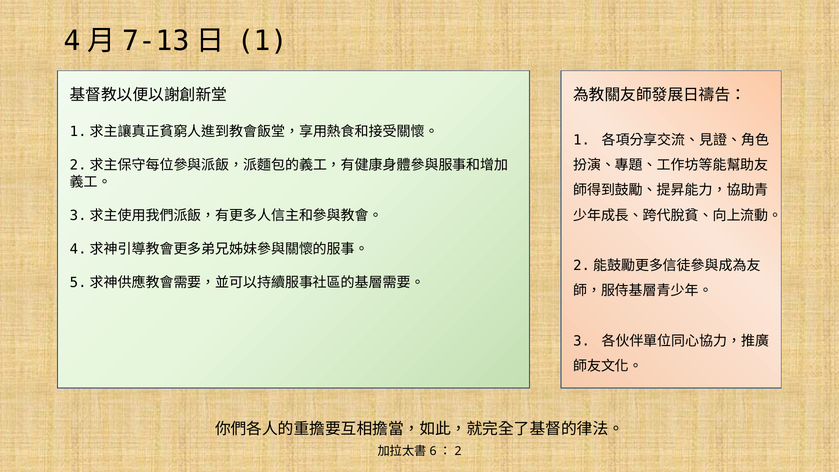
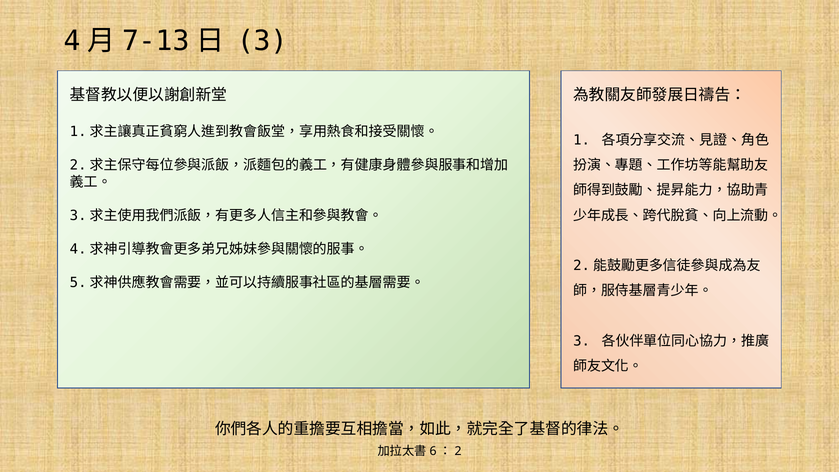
1 at (262, 41): 1 -> 3
